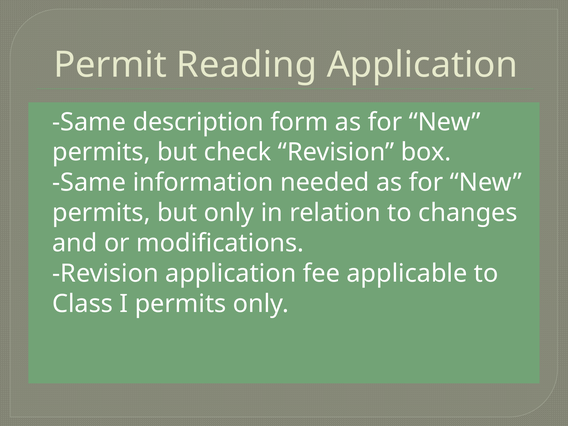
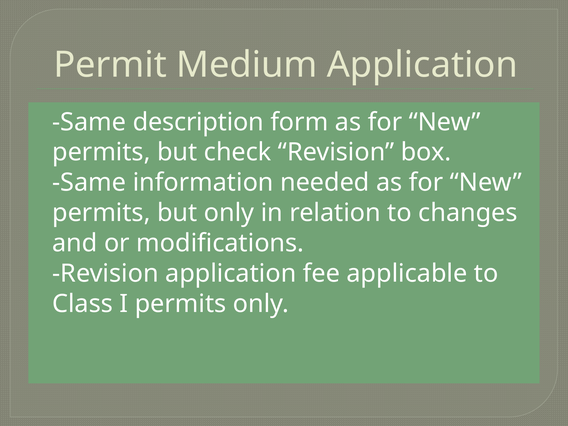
Reading: Reading -> Medium
